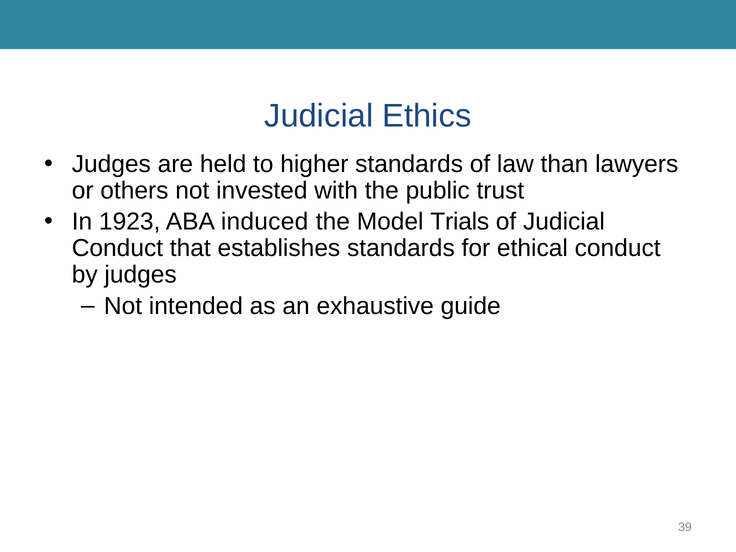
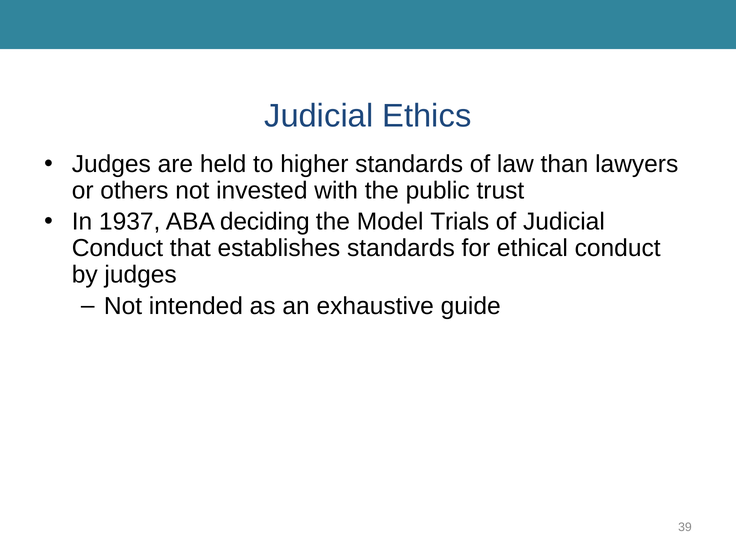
1923: 1923 -> 1937
induced: induced -> deciding
